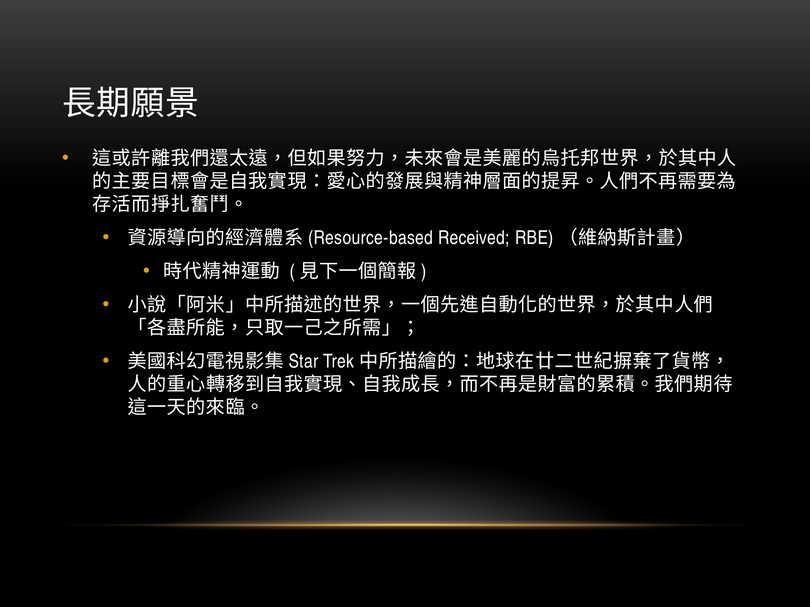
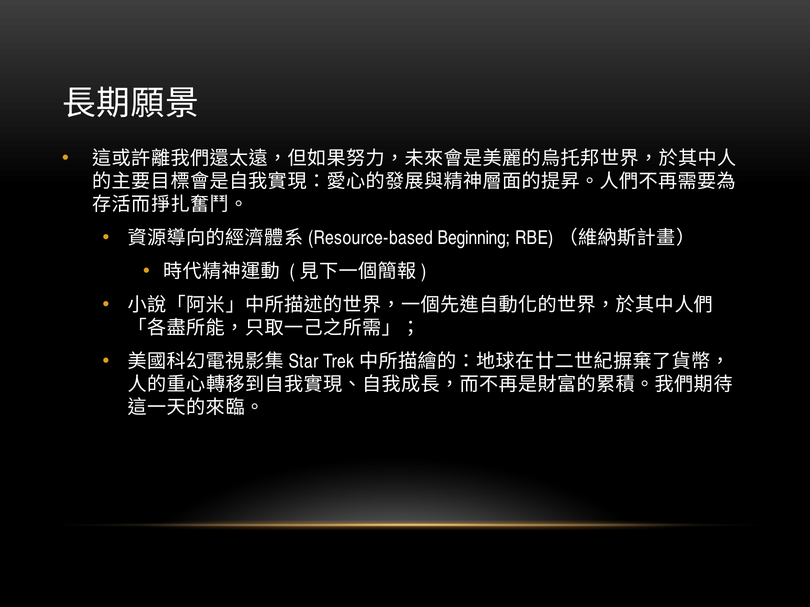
Received: Received -> Beginning
